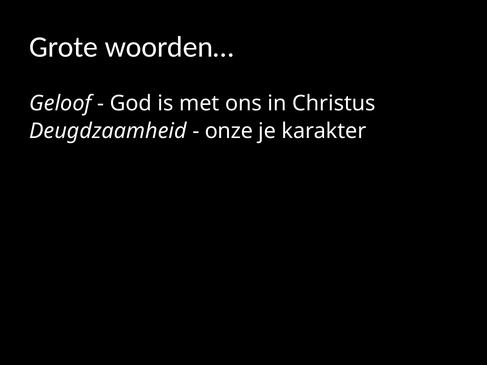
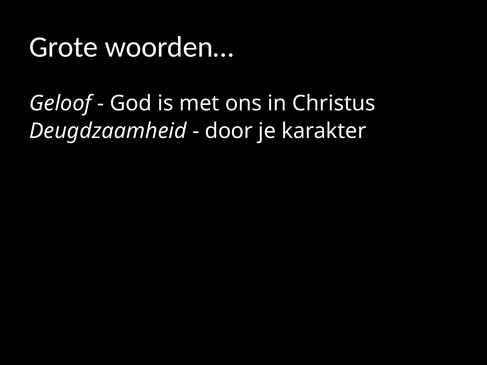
onze: onze -> door
